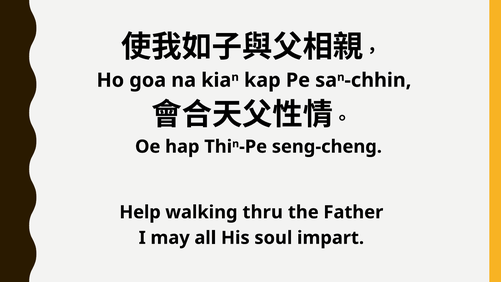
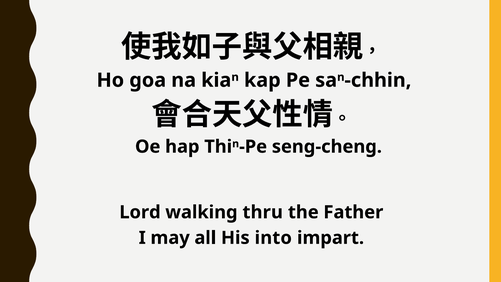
Help: Help -> Lord
soul: soul -> into
